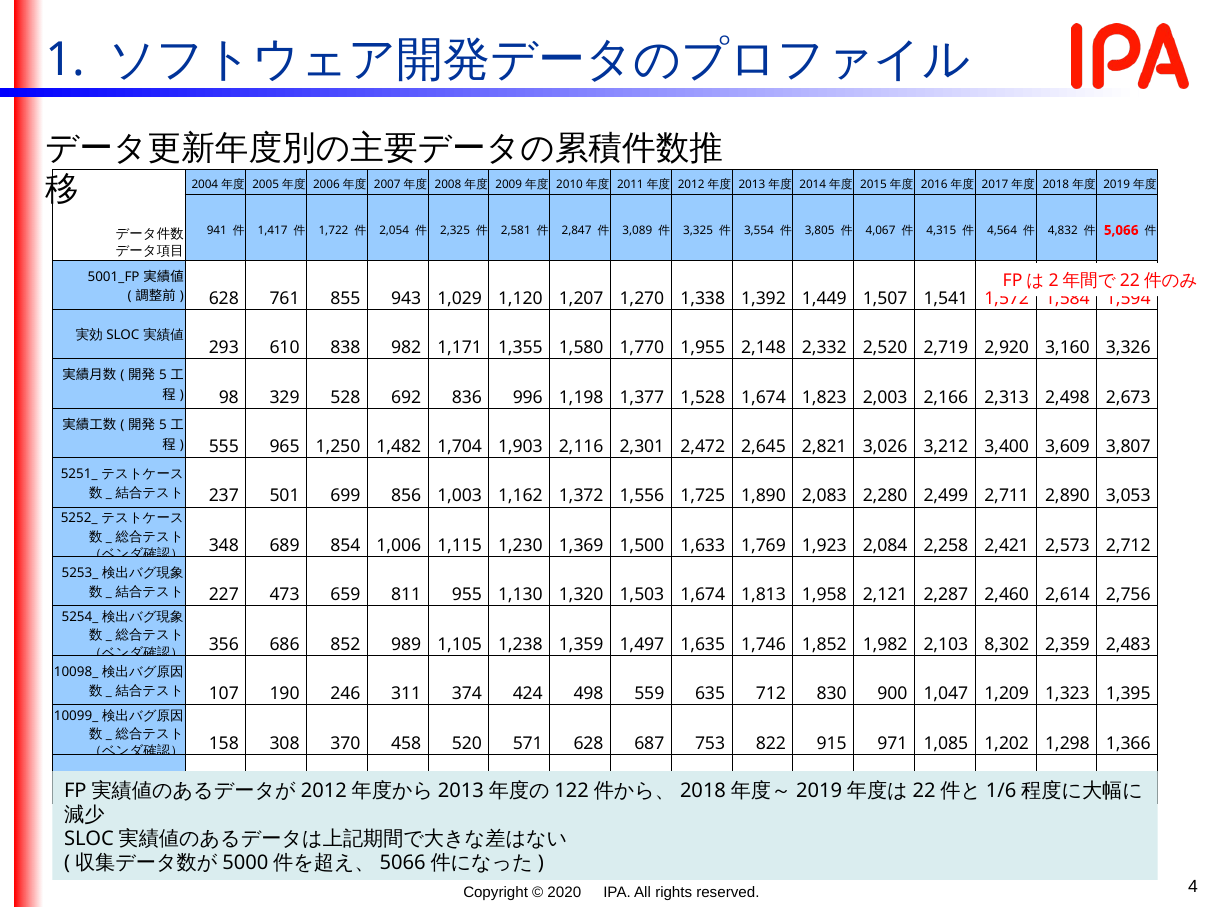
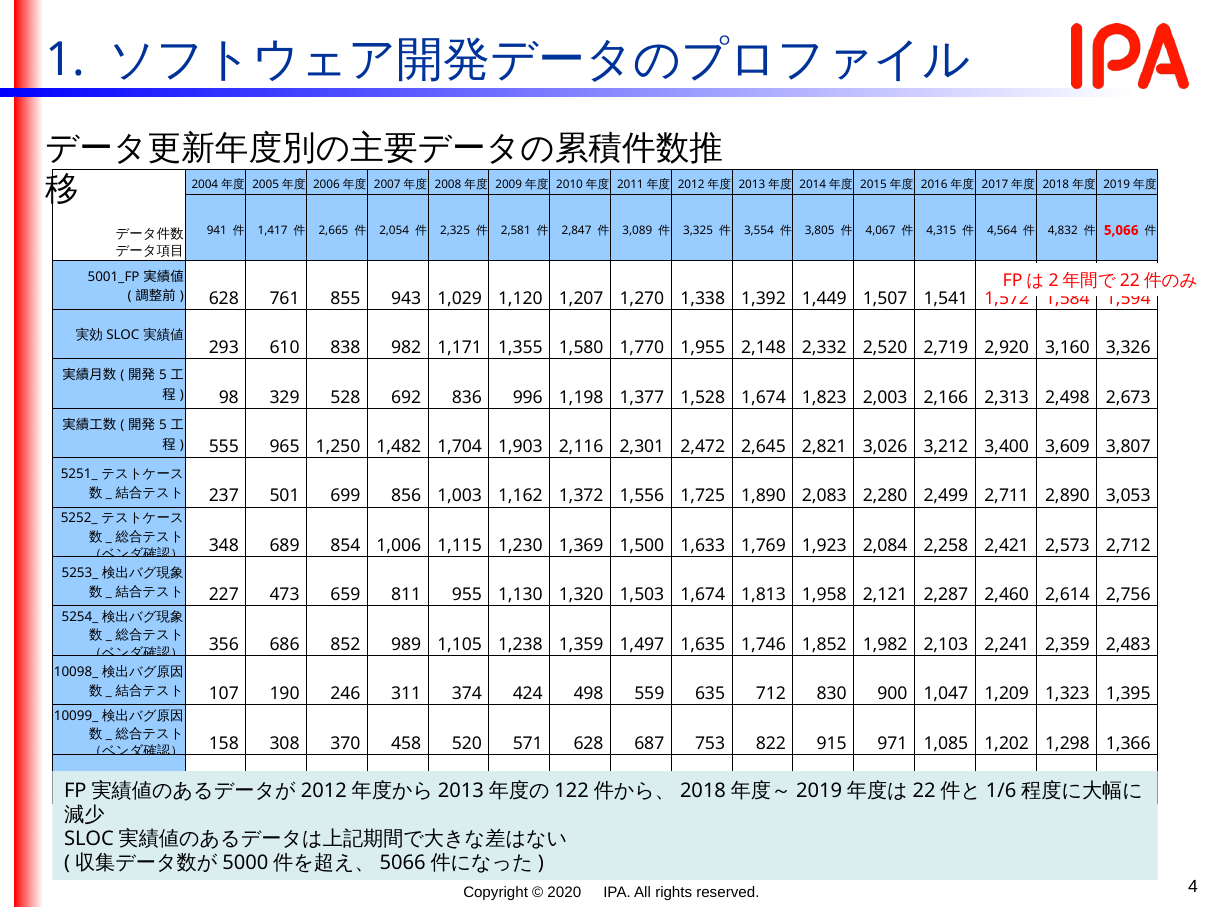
1,722: 1,722 -> 2,665
8,302: 8,302 -> 2,241
